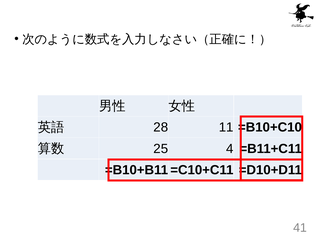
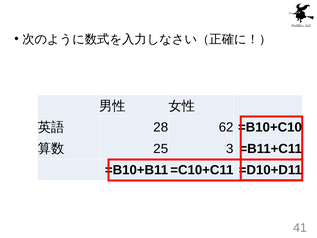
11: 11 -> 62
4: 4 -> 3
